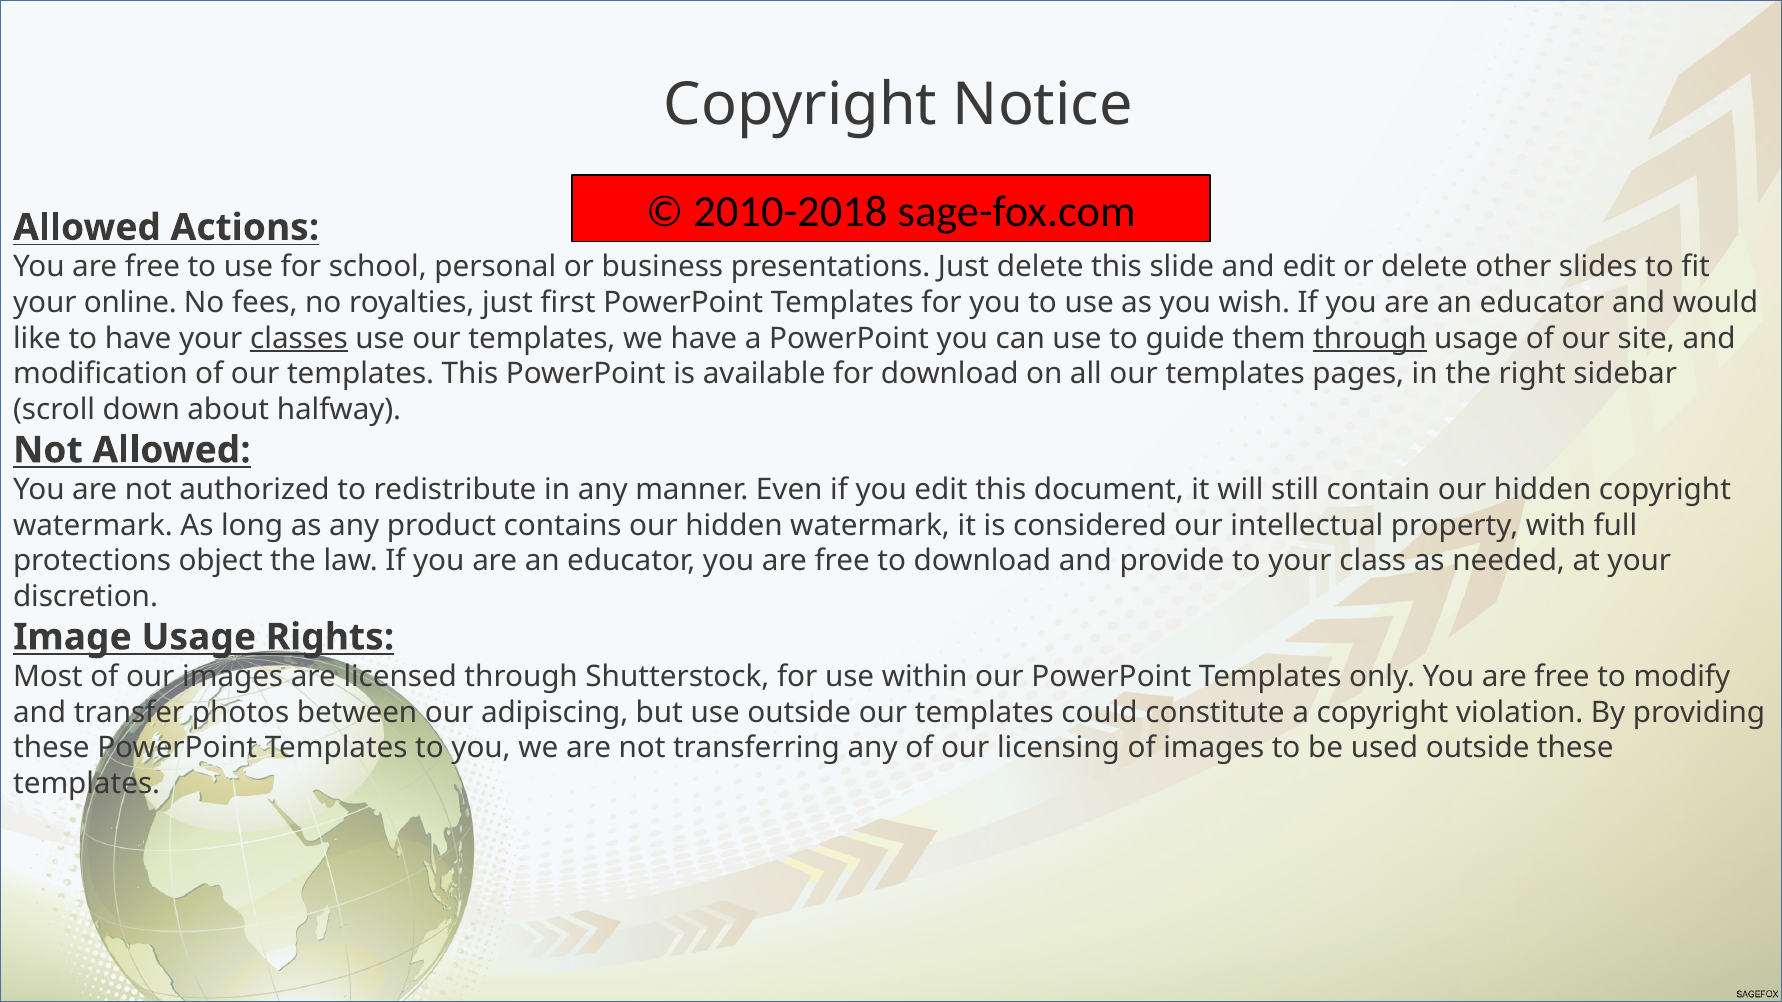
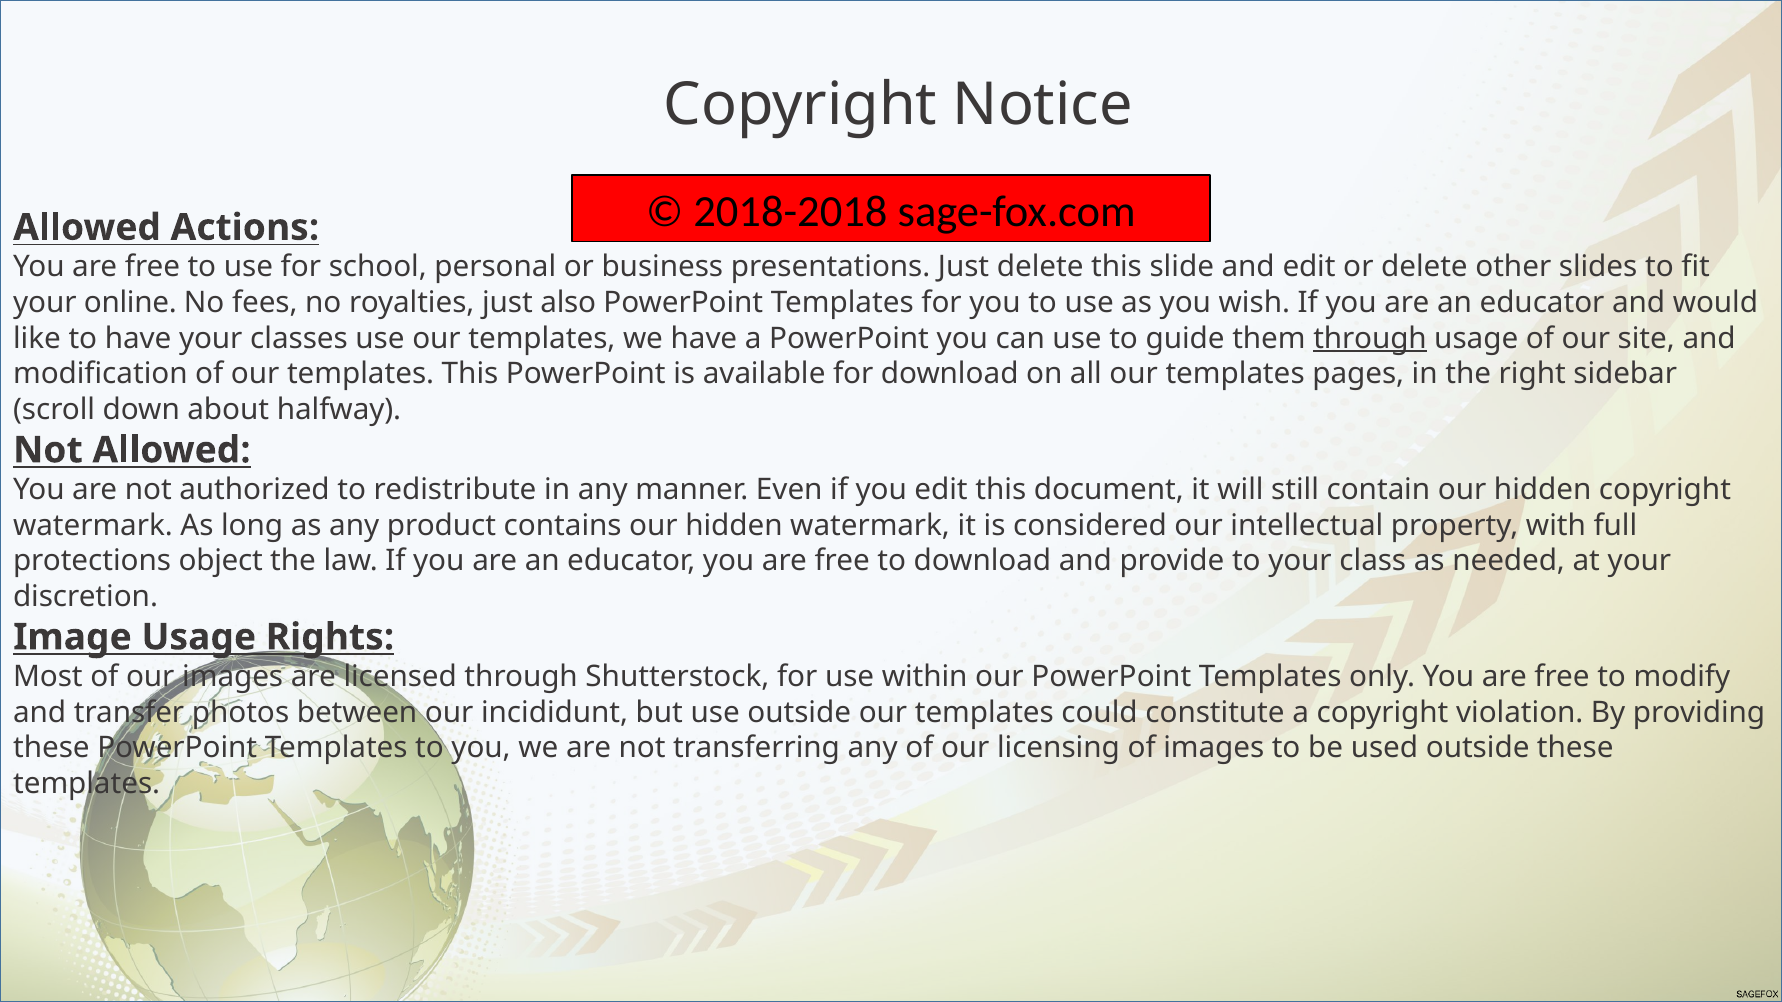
2010-2018: 2010-2018 -> 2018-2018
first: first -> also
classes underline: present -> none
adipiscing: adipiscing -> incididunt
